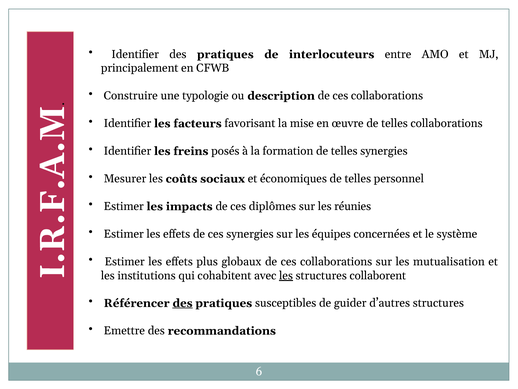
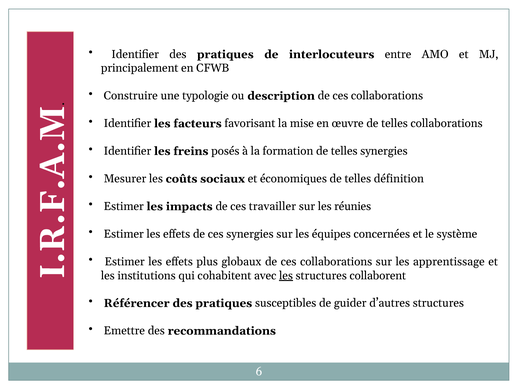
personnel: personnel -> définition
diplômes: diplômes -> travailler
mutualisation: mutualisation -> apprentissage
des at (183, 303) underline: present -> none
